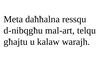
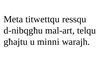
daħħalna: daħħalna -> titwettqu
kalaw: kalaw -> minni
